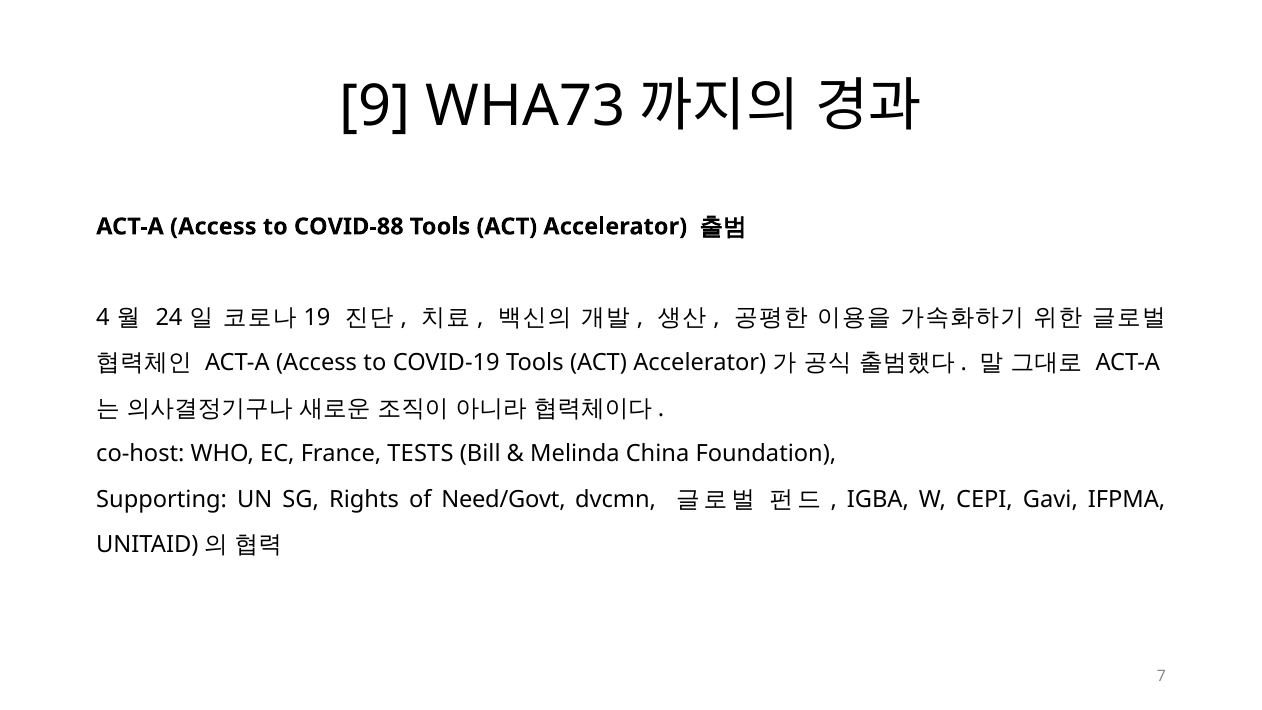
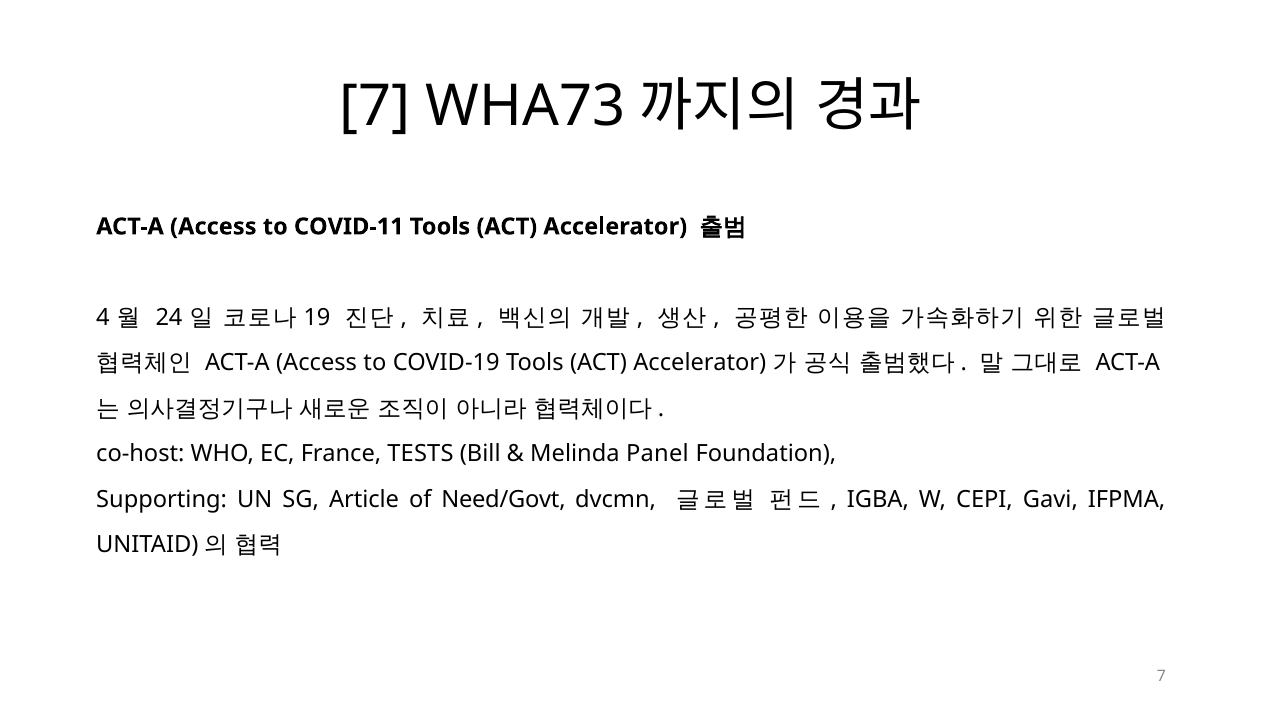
9 at (375, 106): 9 -> 7
COVID-88: COVID-88 -> COVID-11
China: China -> Panel
Rights: Rights -> Article
